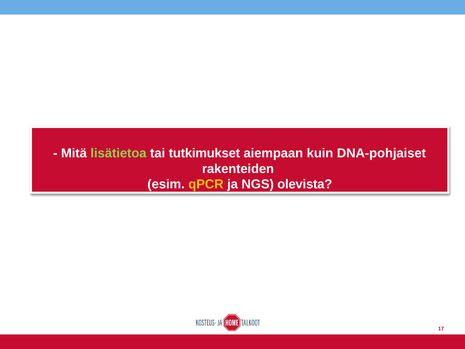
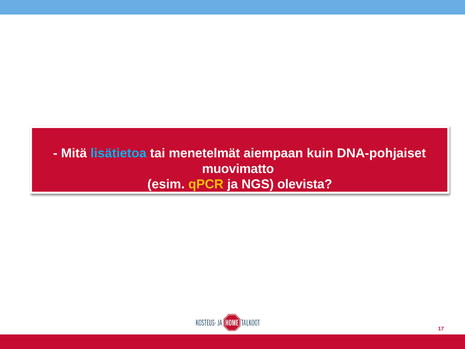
lisätietoa colour: light green -> light blue
tutkimukset: tutkimukset -> menetelmät
rakenteiden: rakenteiden -> muovimatto
